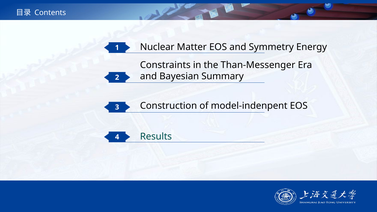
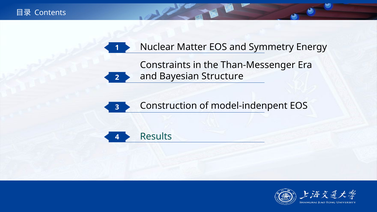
Summary: Summary -> Structure
